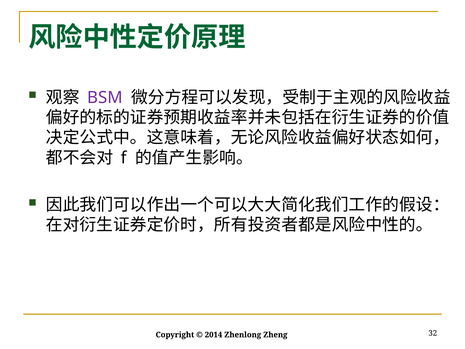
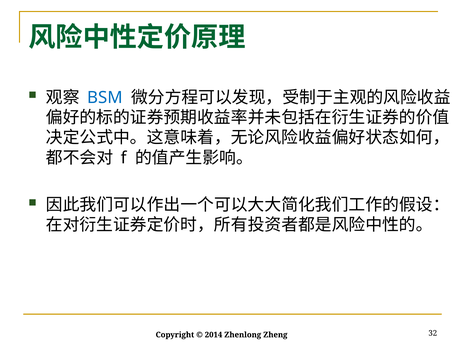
BSM colour: purple -> blue
